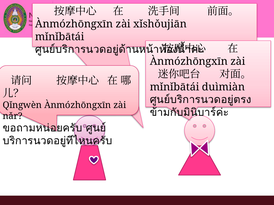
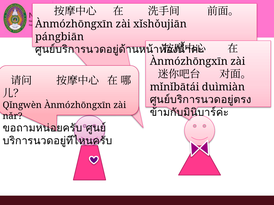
mǐnǐbātái at (60, 37): mǐnǐbātái -> pángbiān
